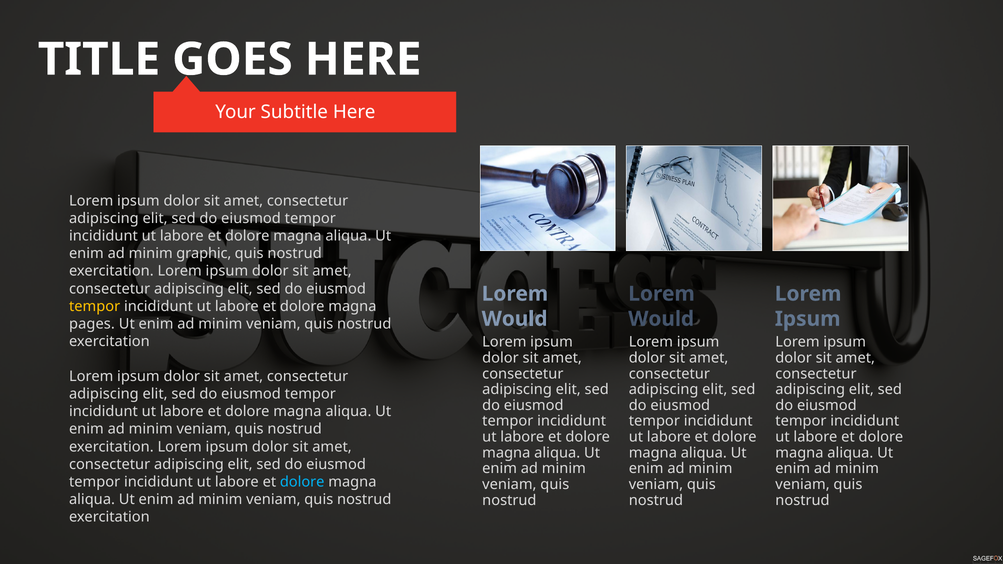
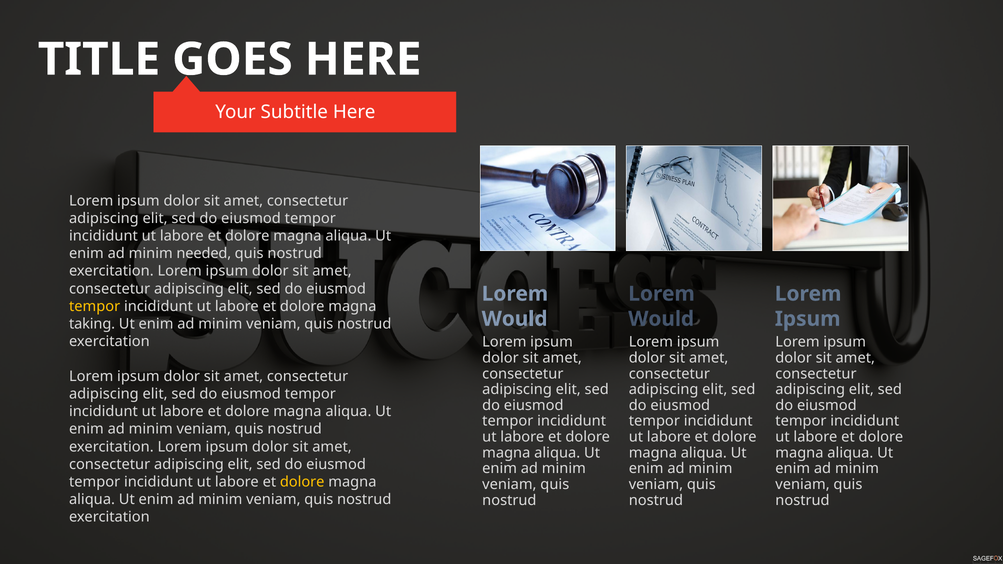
graphic: graphic -> needed
pages: pages -> taking
dolore at (302, 482) colour: light blue -> yellow
